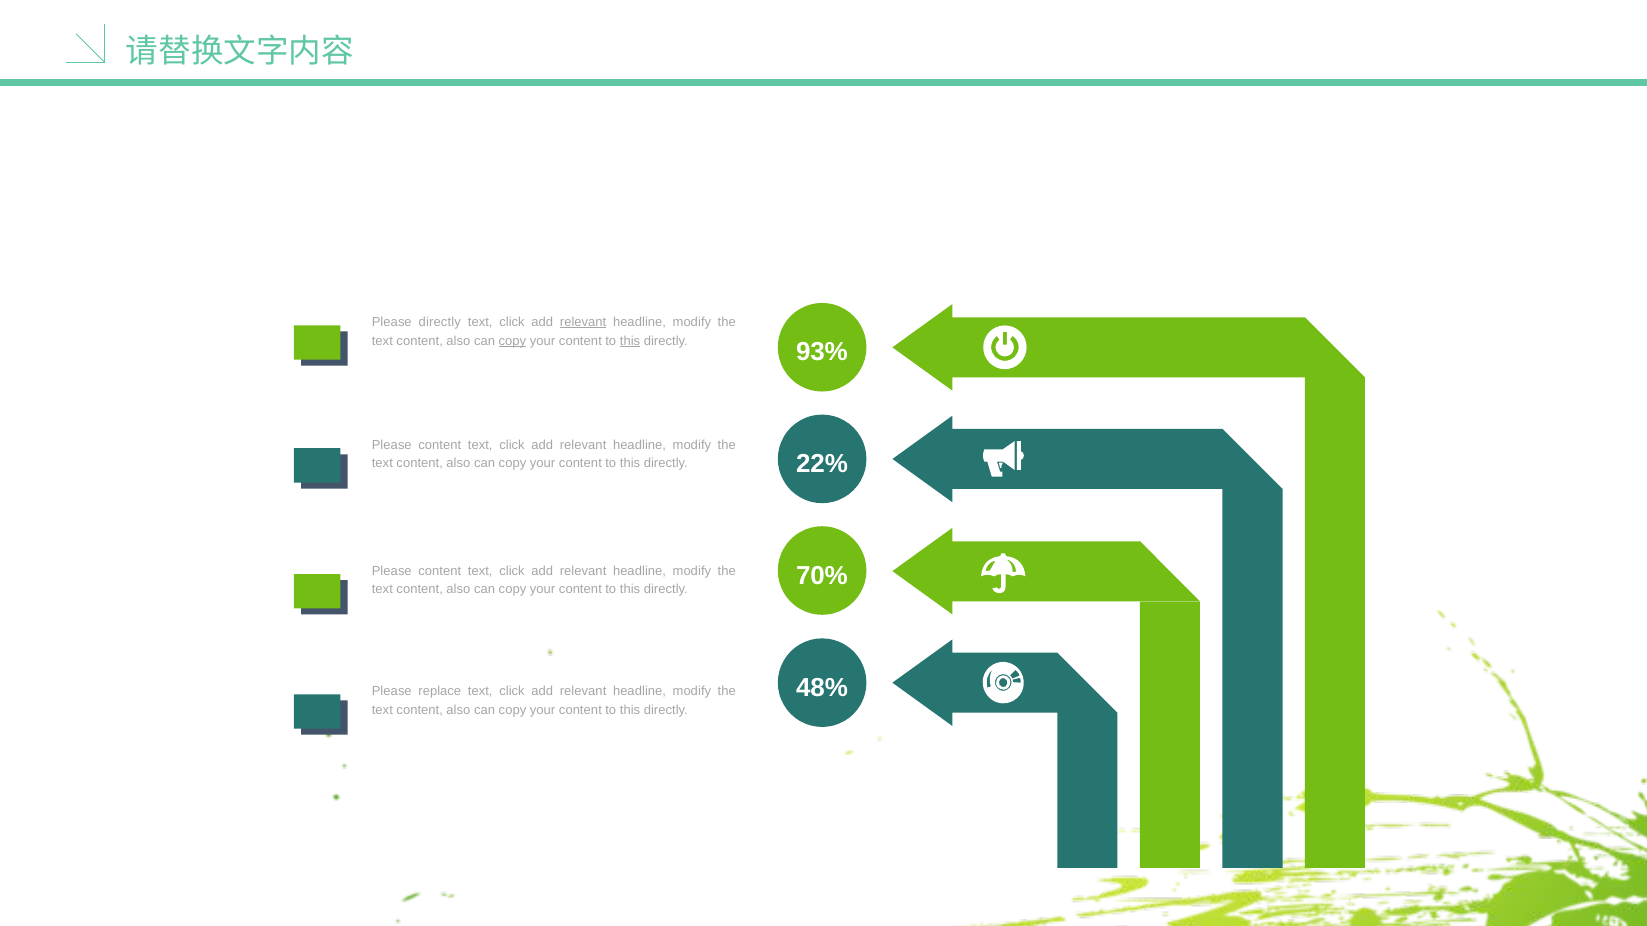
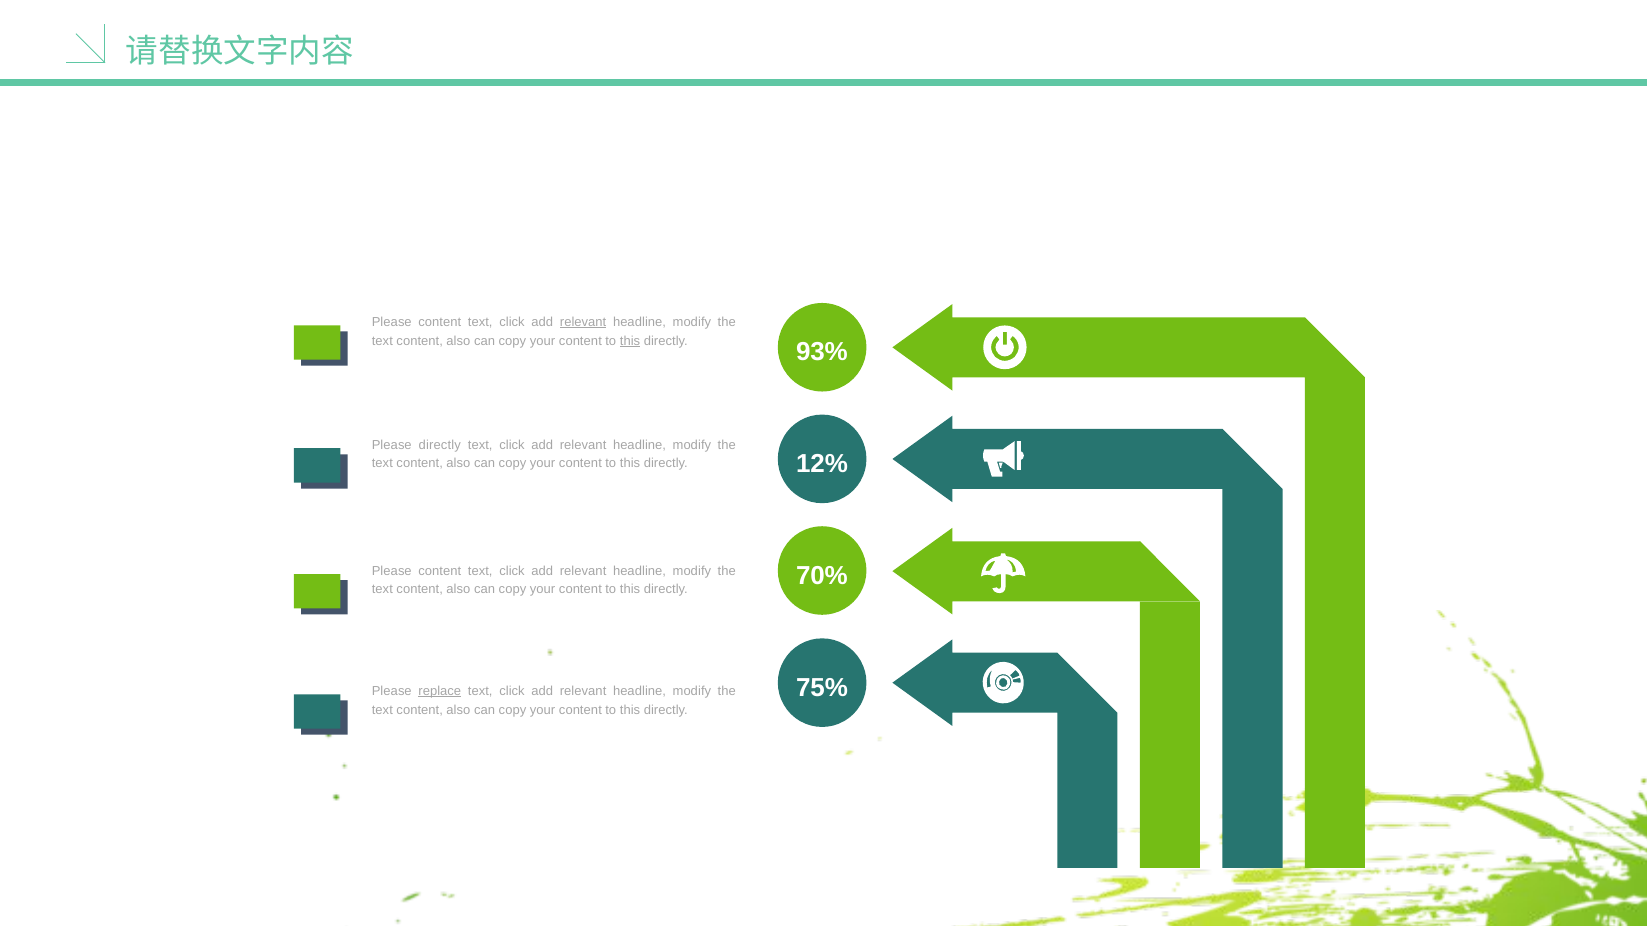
directly at (440, 322): directly -> content
copy at (512, 341) underline: present -> none
content at (440, 445): content -> directly
22%: 22% -> 12%
48%: 48% -> 75%
replace underline: none -> present
